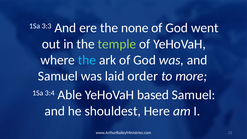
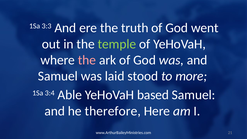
none: none -> truth
the at (87, 60) colour: light blue -> pink
order: order -> stood
shouldest: shouldest -> therefore
